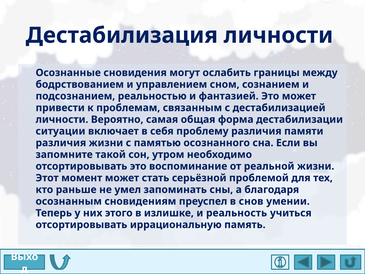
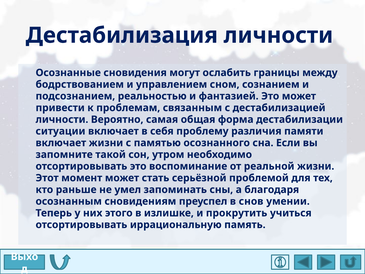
различия at (61, 143): различия -> включает
реальность: реальность -> прокрутить
